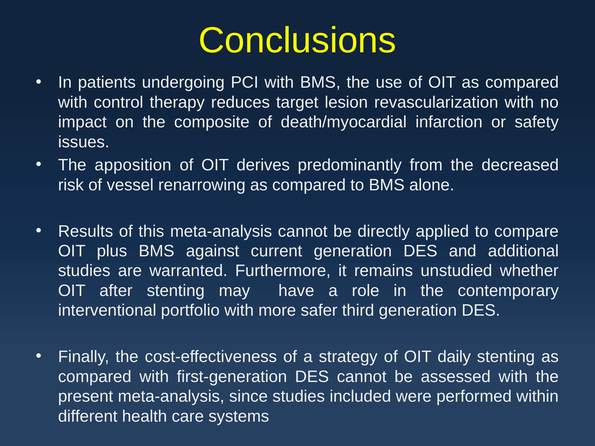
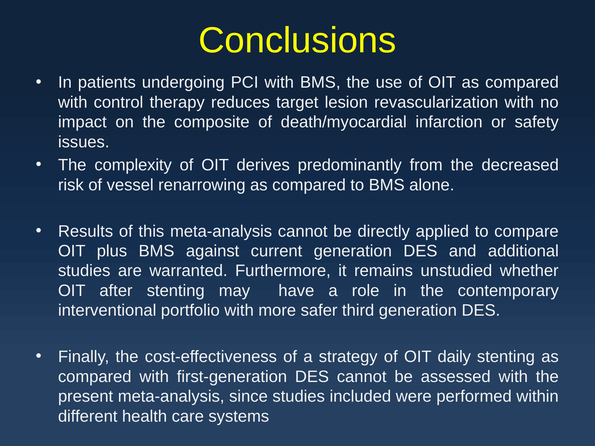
apposition: apposition -> complexity
